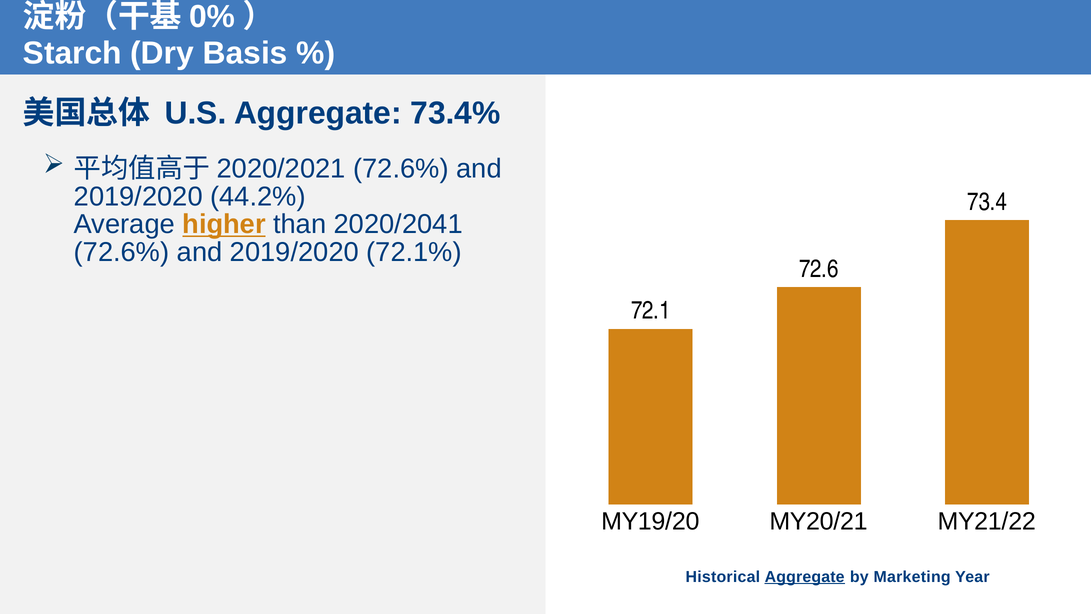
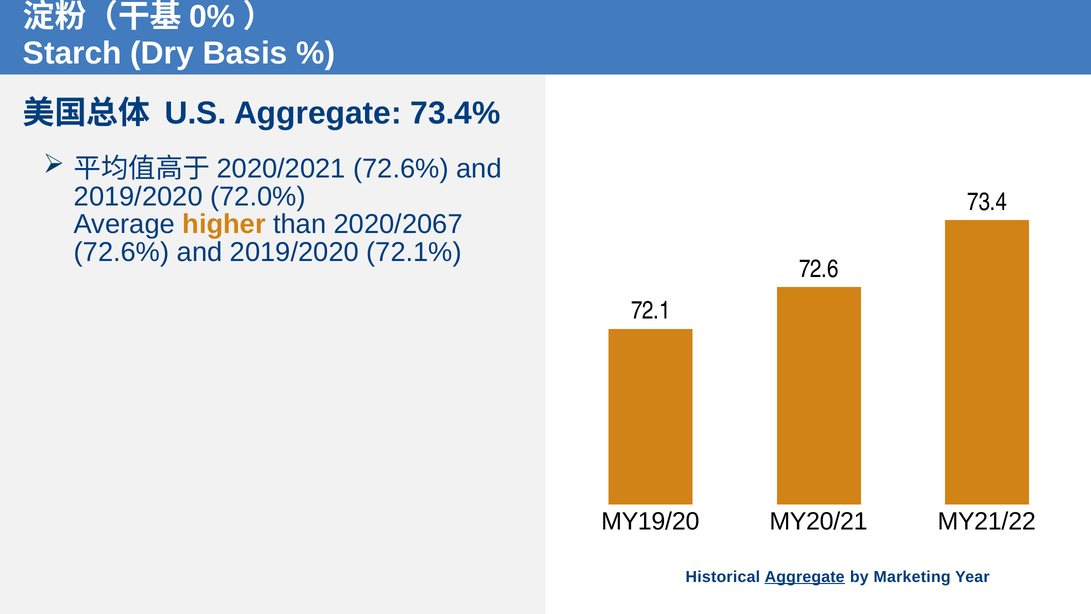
44.2%: 44.2% -> 72.0%
higher underline: present -> none
2020/2041: 2020/2041 -> 2020/2067
